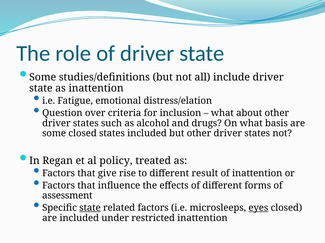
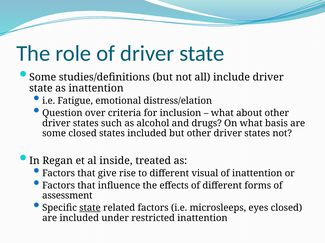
policy: policy -> inside
result: result -> visual
eyes underline: present -> none
